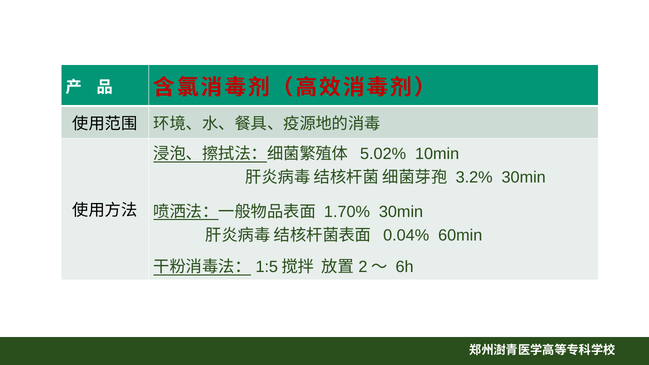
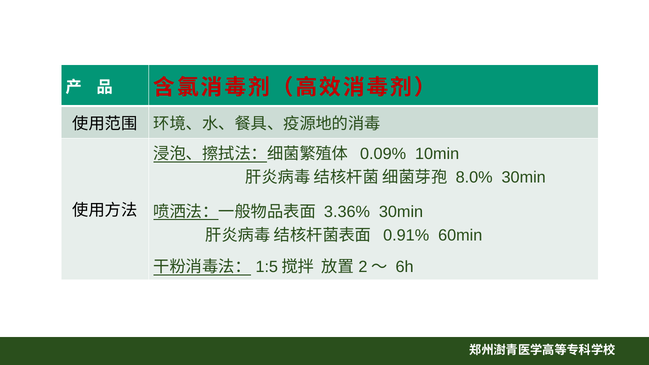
5.02%: 5.02% -> 0.09%
3.2%: 3.2% -> 8.0%
1.70%: 1.70% -> 3.36%
0.04%: 0.04% -> 0.91%
